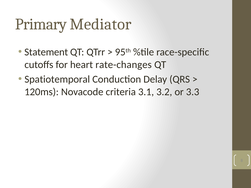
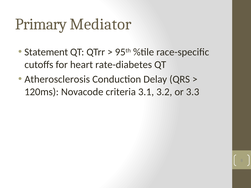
rate-changes: rate-changes -> rate-diabetes
Spatiotemporal: Spatiotemporal -> Atherosclerosis
